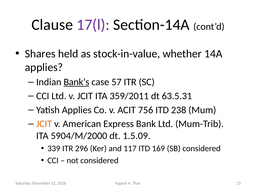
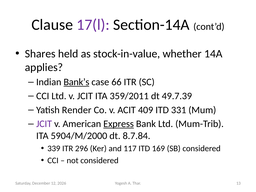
57: 57 -> 66
63.5.31: 63.5.31 -> 49.7.39
Yatish Applies: Applies -> Render
756: 756 -> 409
238: 238 -> 331
JCIT at (44, 124) colour: orange -> purple
Express underline: none -> present
1.5.09: 1.5.09 -> 8.7.84
